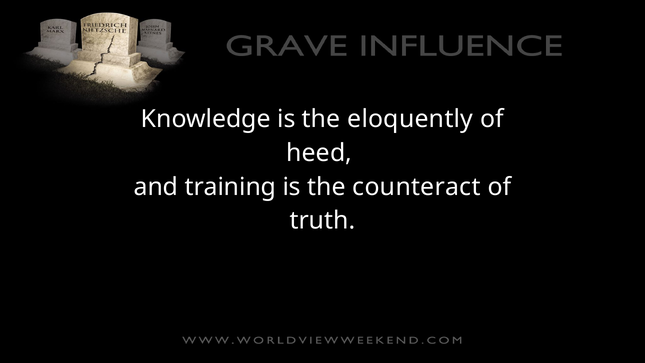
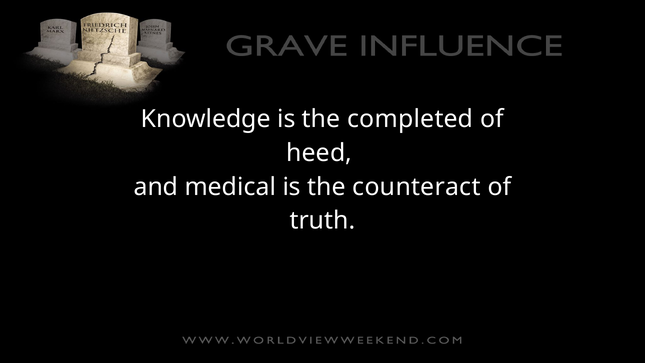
eloquently: eloquently -> completed
training: training -> medical
